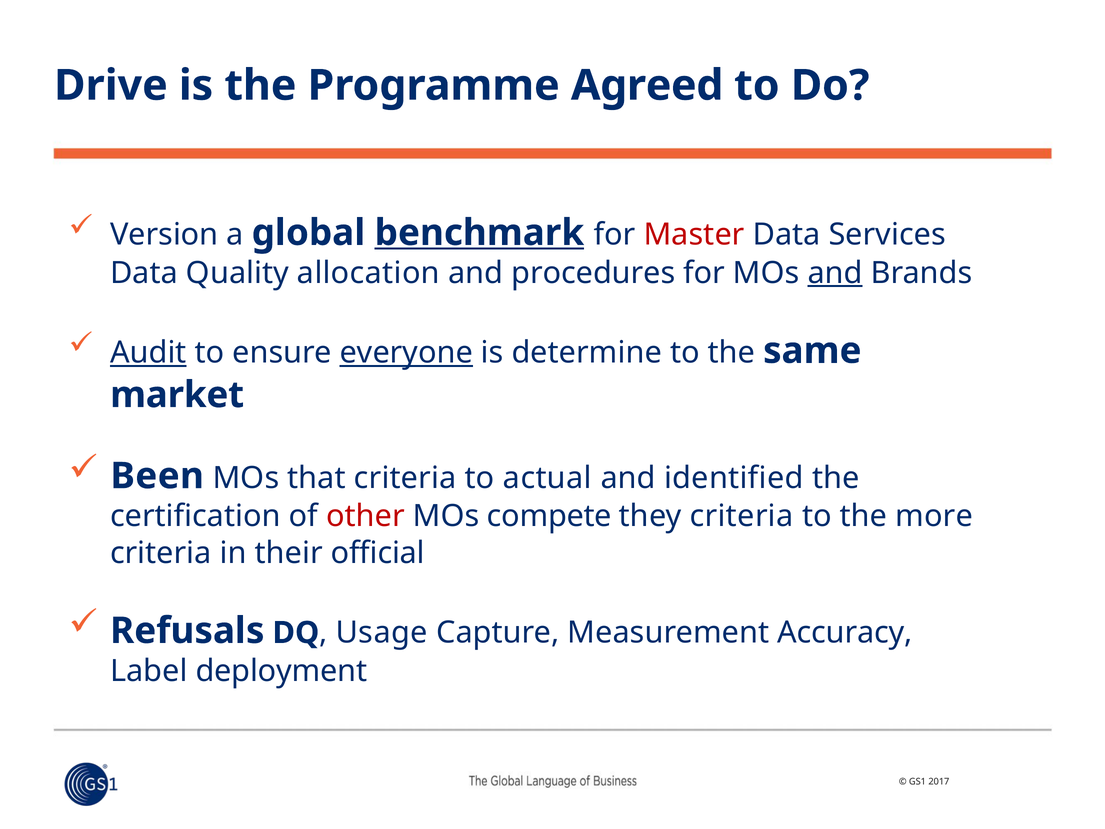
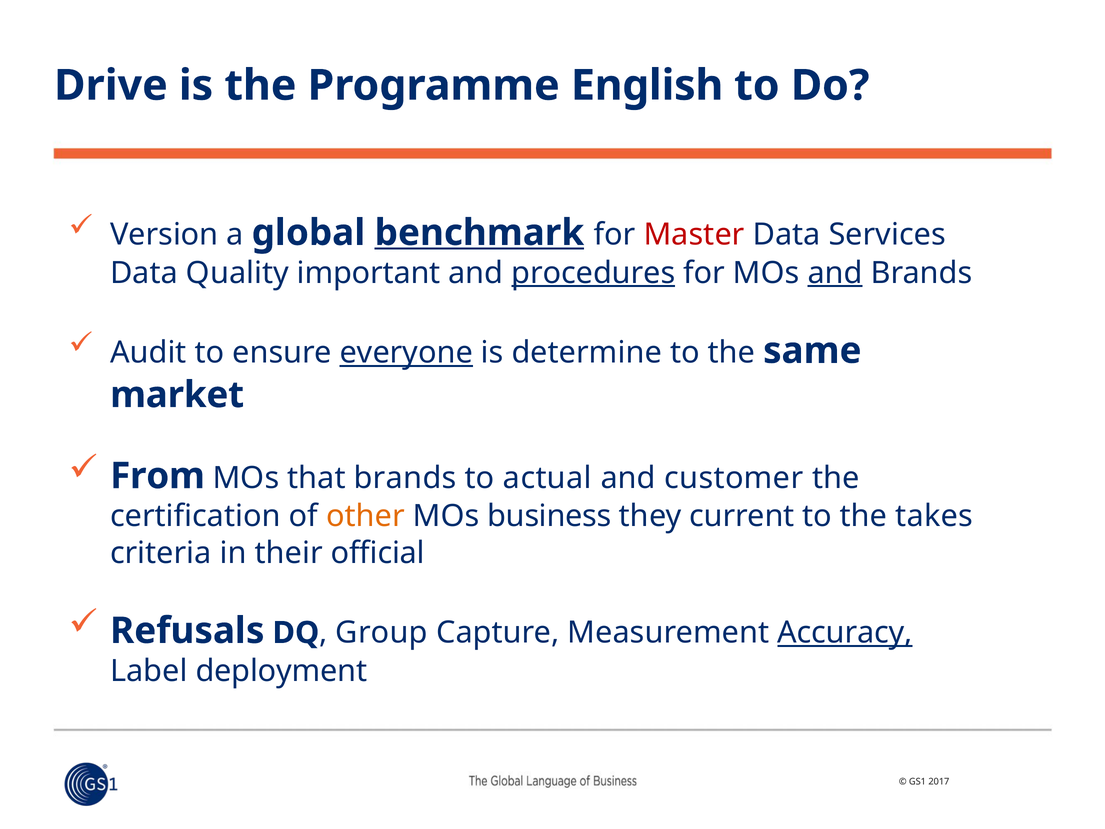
Agreed: Agreed -> English
allocation: allocation -> important
procedures underline: none -> present
Audit underline: present -> none
Been: Been -> From
that criteria: criteria -> brands
identified: identified -> customer
other colour: red -> orange
compete: compete -> business
they criteria: criteria -> current
more: more -> takes
Usage: Usage -> Group
Accuracy underline: none -> present
